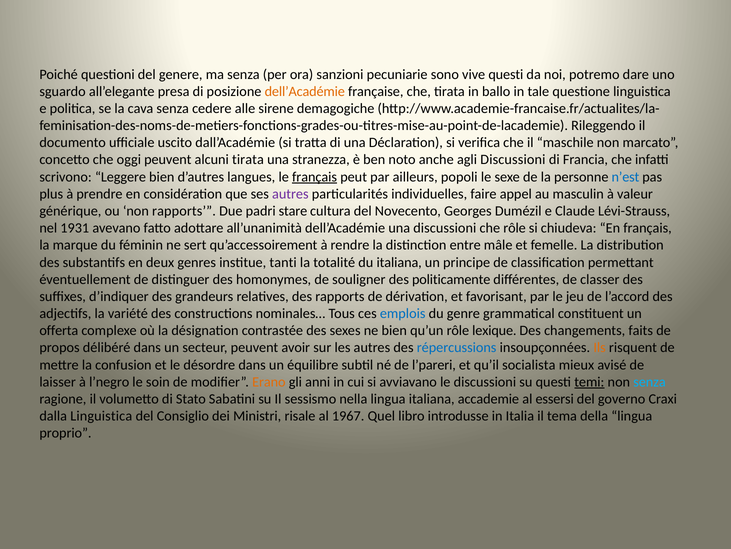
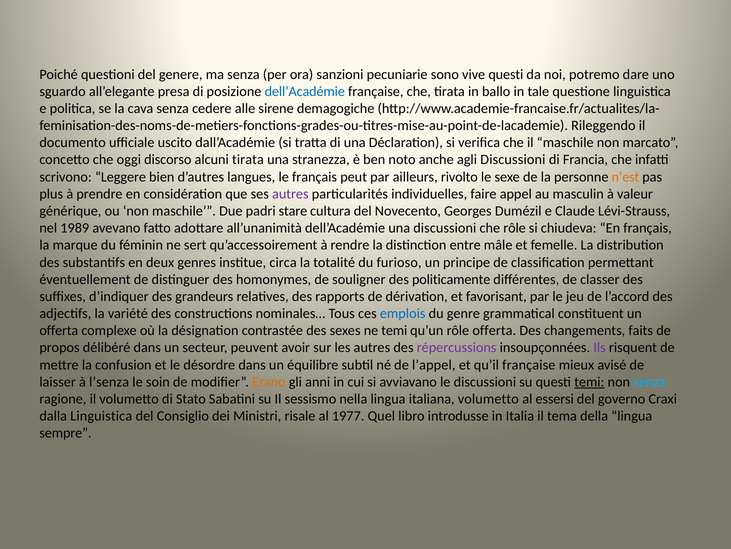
dell’Académie at (305, 91) colour: orange -> blue
oggi peuvent: peuvent -> discorso
français at (315, 177) underline: present -> none
popoli: popoli -> rivolto
n’est colour: blue -> orange
non rapports: rapports -> maschile
1931: 1931 -> 1989
tanti: tanti -> circa
du italiana: italiana -> furioso
ne bien: bien -> temi
rôle lexique: lexique -> offerta
répercussions colour: blue -> purple
Ils colour: orange -> purple
l’pareri: l’pareri -> l’appel
qu’il socialista: socialista -> française
l’negro: l’negro -> l’senza
italiana accademie: accademie -> volumetto
1967: 1967 -> 1977
proprio: proprio -> sempre
